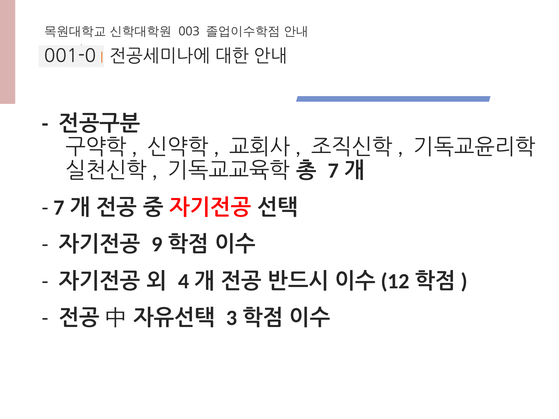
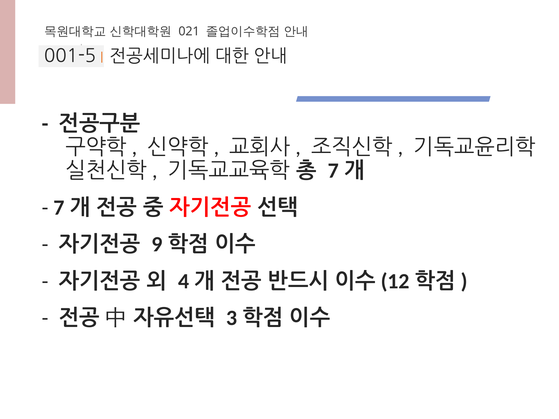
003: 003 -> 021
001-0: 001-0 -> 001-5
